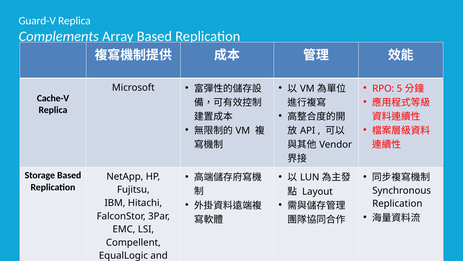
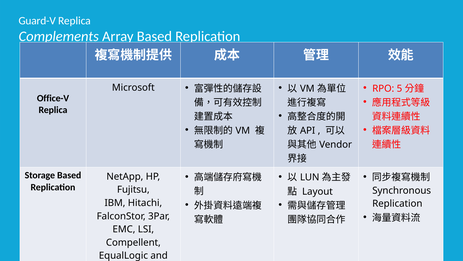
Cache-V: Cache-V -> Office-V
